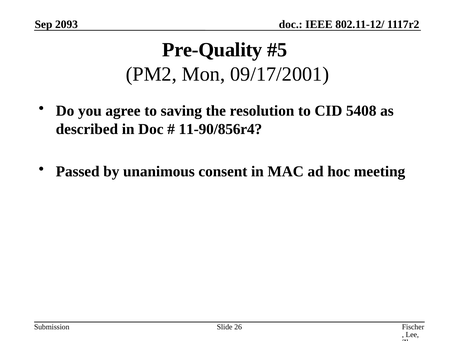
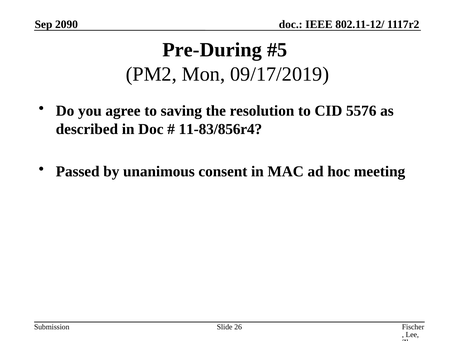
2093: 2093 -> 2090
Pre-Quality: Pre-Quality -> Pre-During
09/17/2001: 09/17/2001 -> 09/17/2019
5408: 5408 -> 5576
11-90/856r4: 11-90/856r4 -> 11-83/856r4
